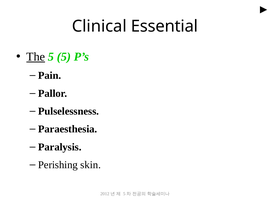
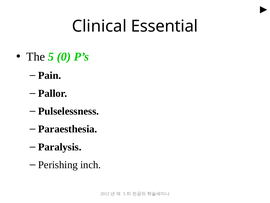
The underline: present -> none
5 5: 5 -> 0
skin: skin -> inch
